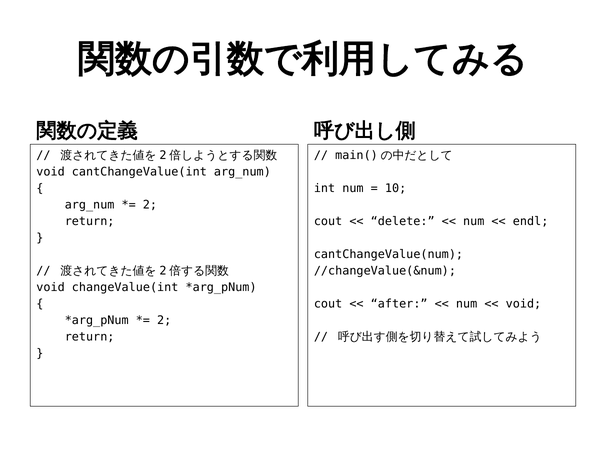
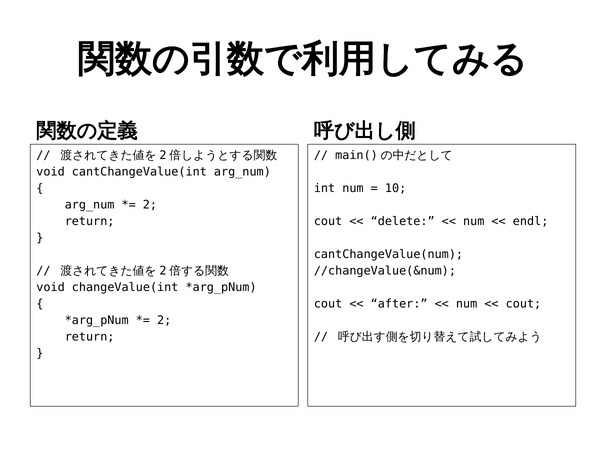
void at (523, 304): void -> cout
